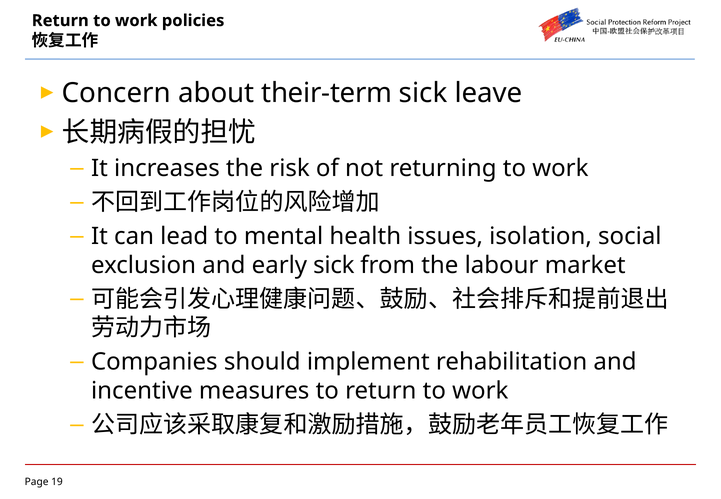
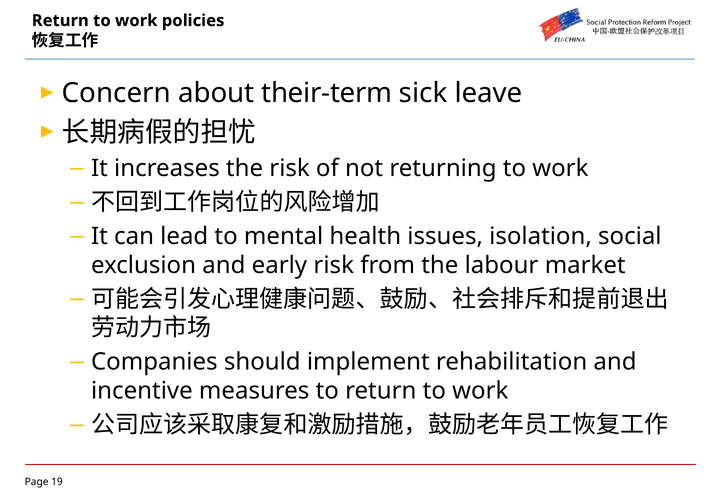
early sick: sick -> risk
